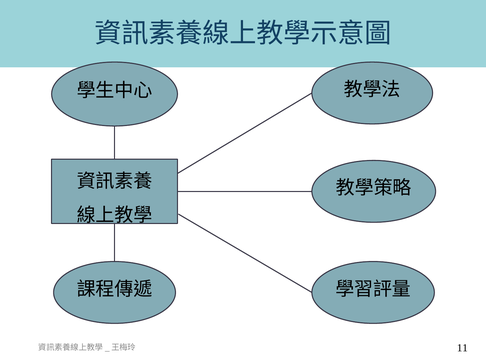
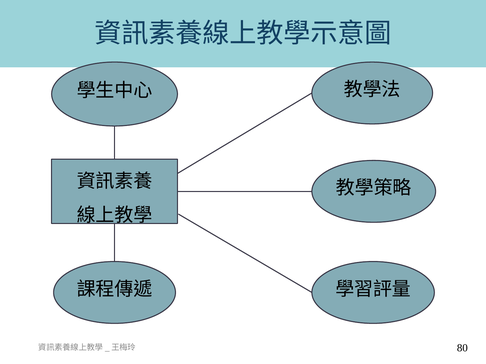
11: 11 -> 80
